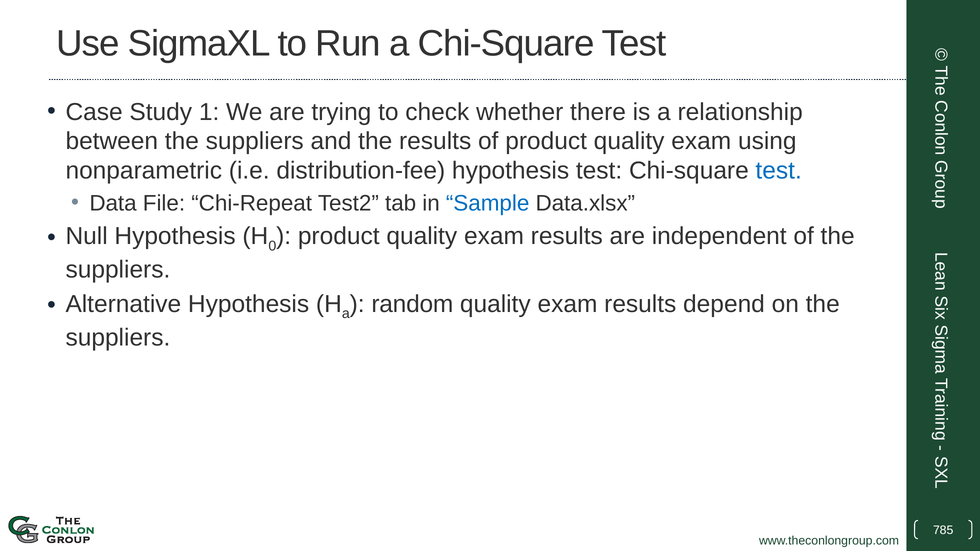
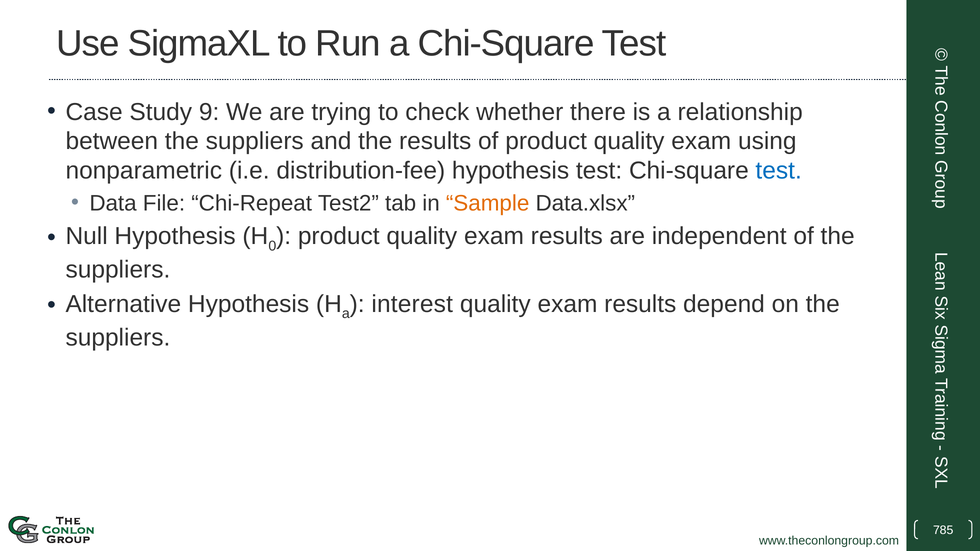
1: 1 -> 9
Sample colour: blue -> orange
random: random -> interest
